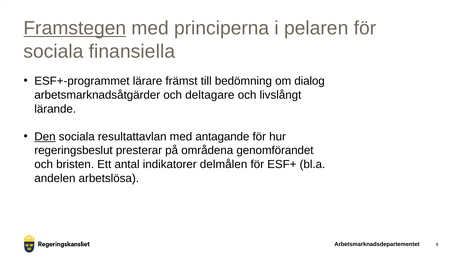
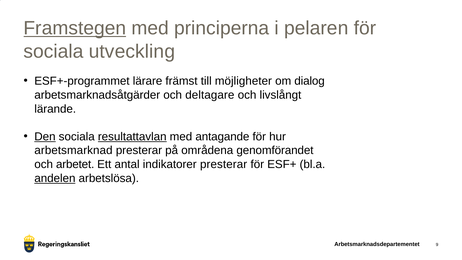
finansiella: finansiella -> utveckling
bedömning: bedömning -> möjligheter
resultattavlan underline: none -> present
regeringsbeslut: regeringsbeslut -> arbetsmarknad
bristen: bristen -> arbetet
indikatorer delmålen: delmålen -> presterar
andelen underline: none -> present
